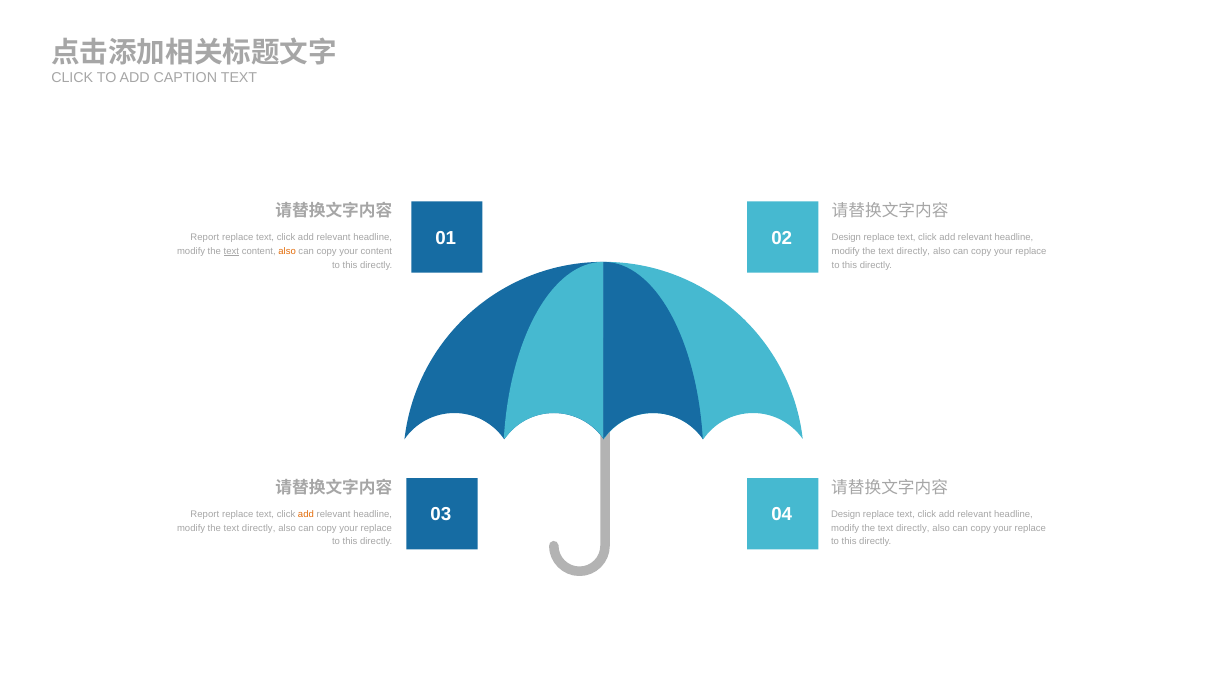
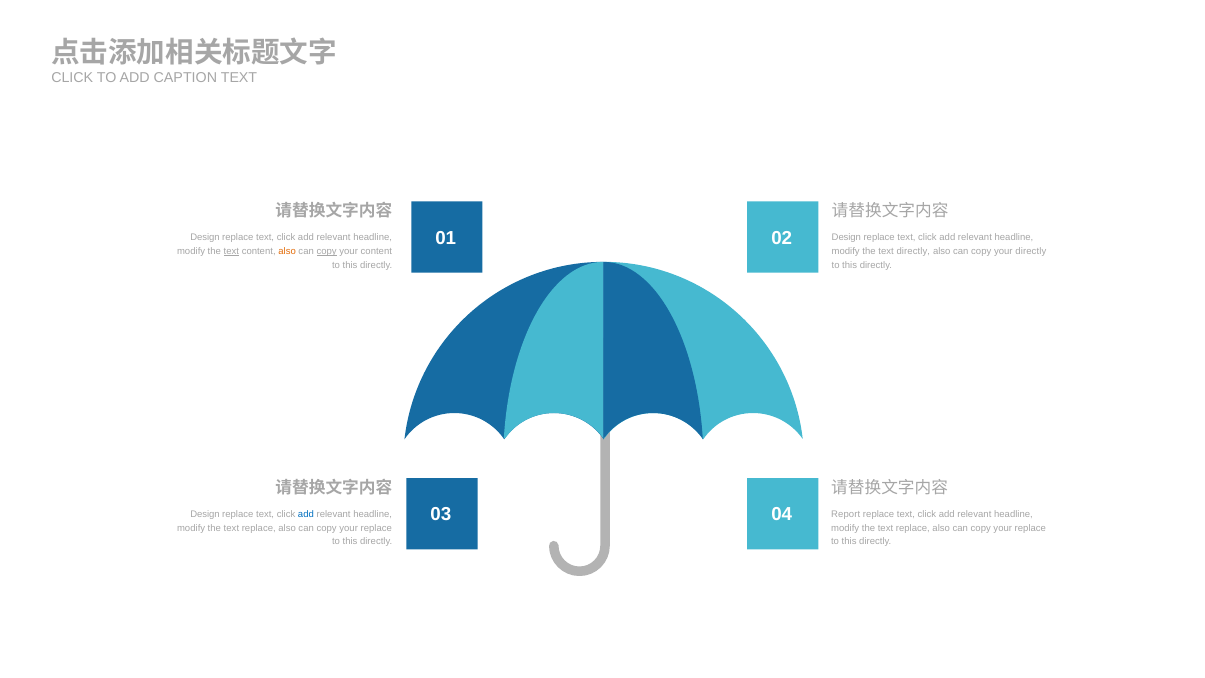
Report at (205, 238): Report -> Design
copy at (327, 251) underline: none -> present
replace at (1031, 251): replace -> directly
Report at (205, 514): Report -> Design
add at (306, 514) colour: orange -> blue
Design at (846, 514): Design -> Report
directly at (259, 528): directly -> replace
directly at (913, 528): directly -> replace
